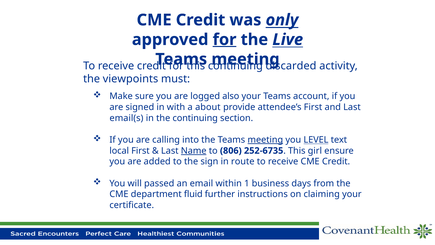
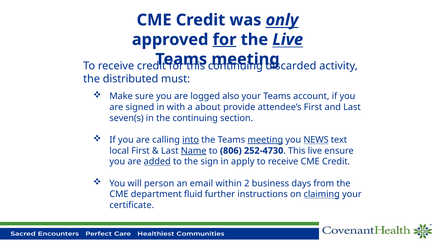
viewpoints: viewpoints -> distributed
email(s: email(s -> seven(s
into underline: none -> present
LEVEL: LEVEL -> NEWS
252-6735: 252-6735 -> 252-4730
This girl: girl -> live
added underline: none -> present
route: route -> apply
passed: passed -> person
1: 1 -> 2
claiming underline: none -> present
